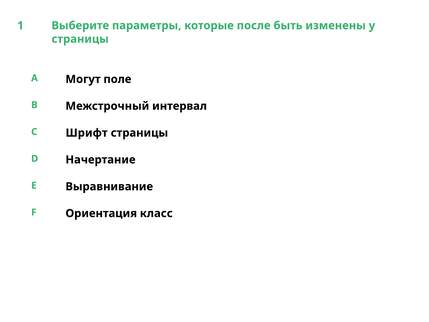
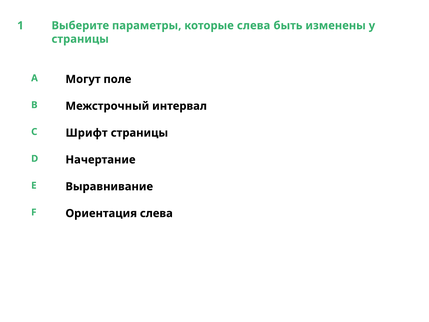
которые после: после -> слева
Ориентация класс: класс -> слева
